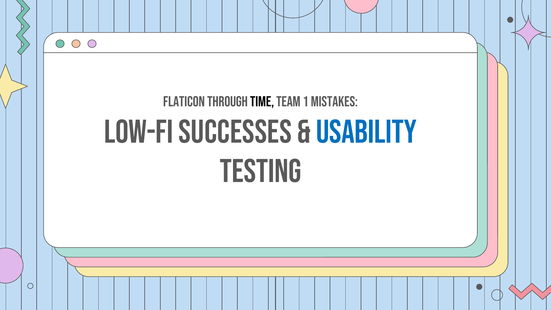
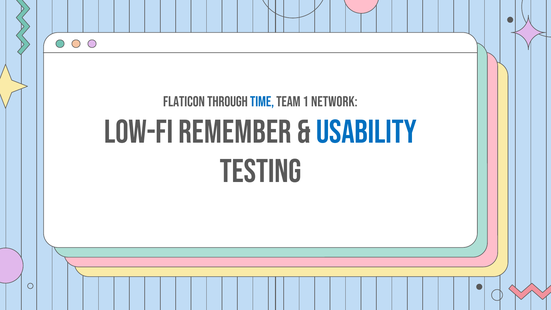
Time colour: black -> blue
Mistakes: Mistakes -> Network
Successes: Successes -> Remember
